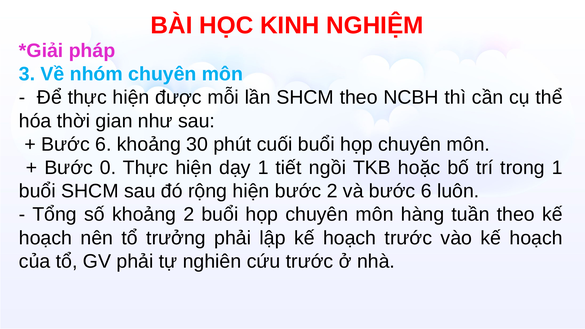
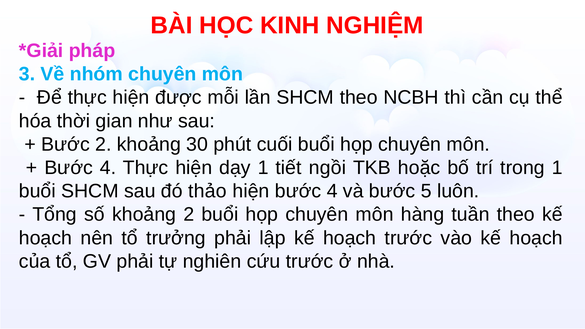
6 at (103, 144): 6 -> 2
0 at (108, 168): 0 -> 4
rộng: rộng -> thảo
hiện bước 2: 2 -> 4
và bước 6: 6 -> 5
